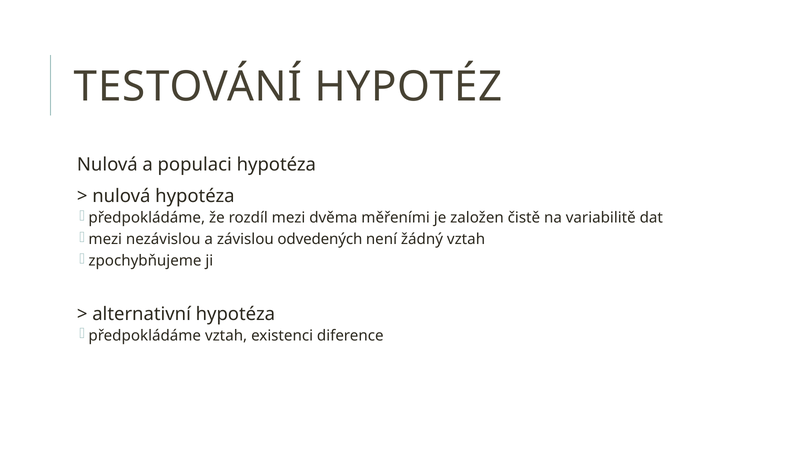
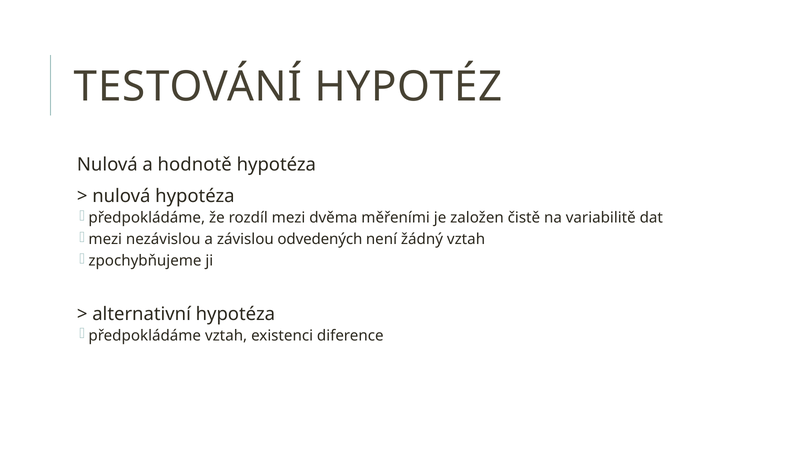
populaci: populaci -> hodnotě
